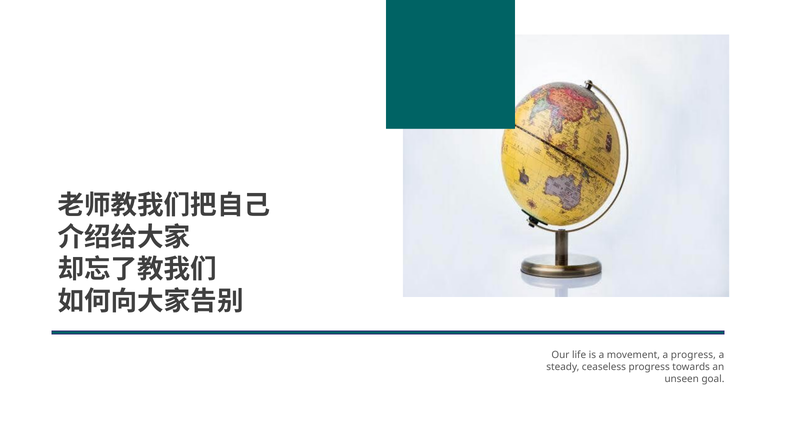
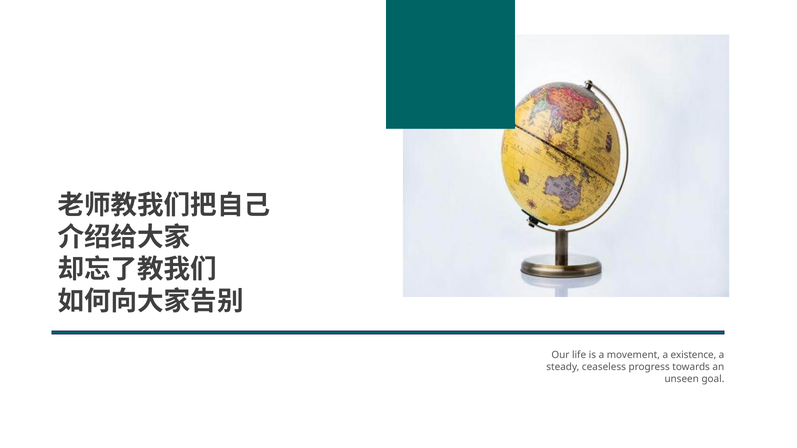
a progress: progress -> existence
